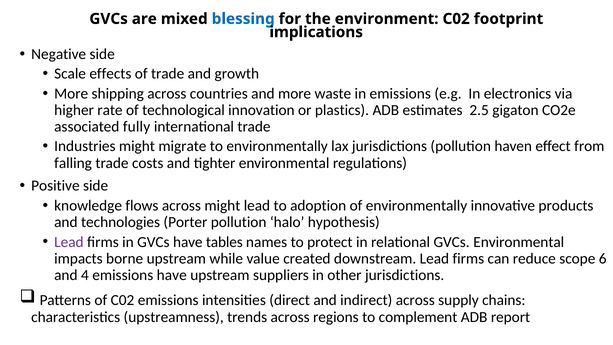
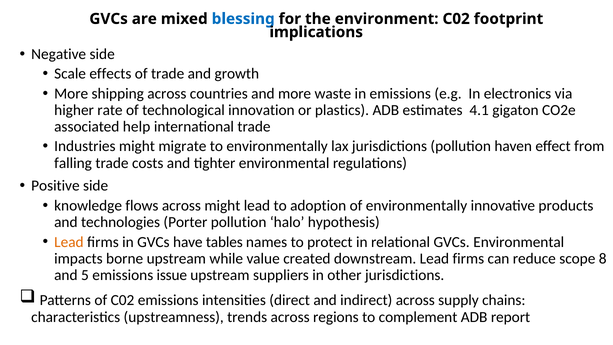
2.5: 2.5 -> 4.1
fully: fully -> help
Lead at (69, 242) colour: purple -> orange
6: 6 -> 8
4: 4 -> 5
emissions have: have -> issue
